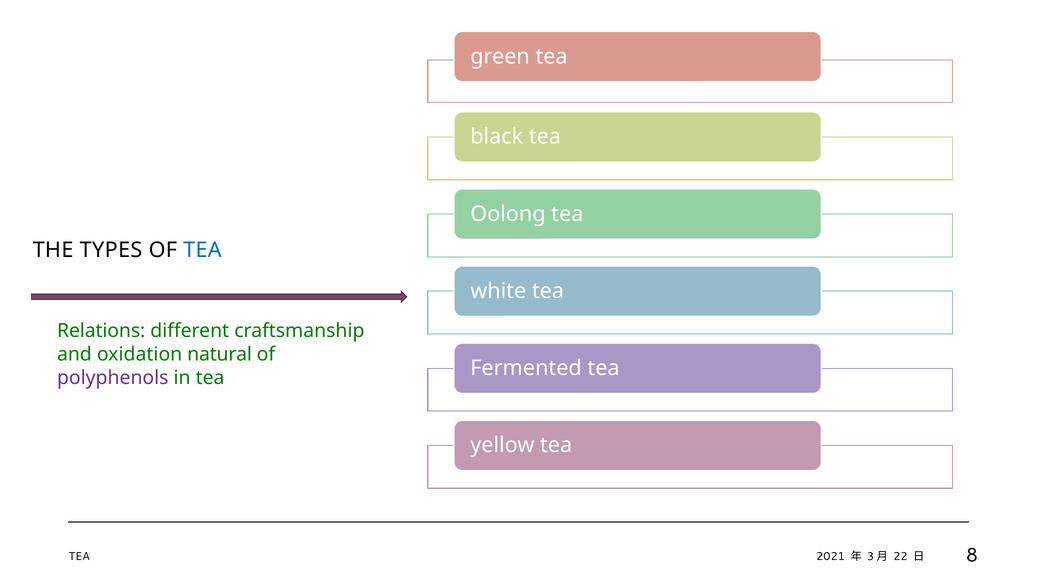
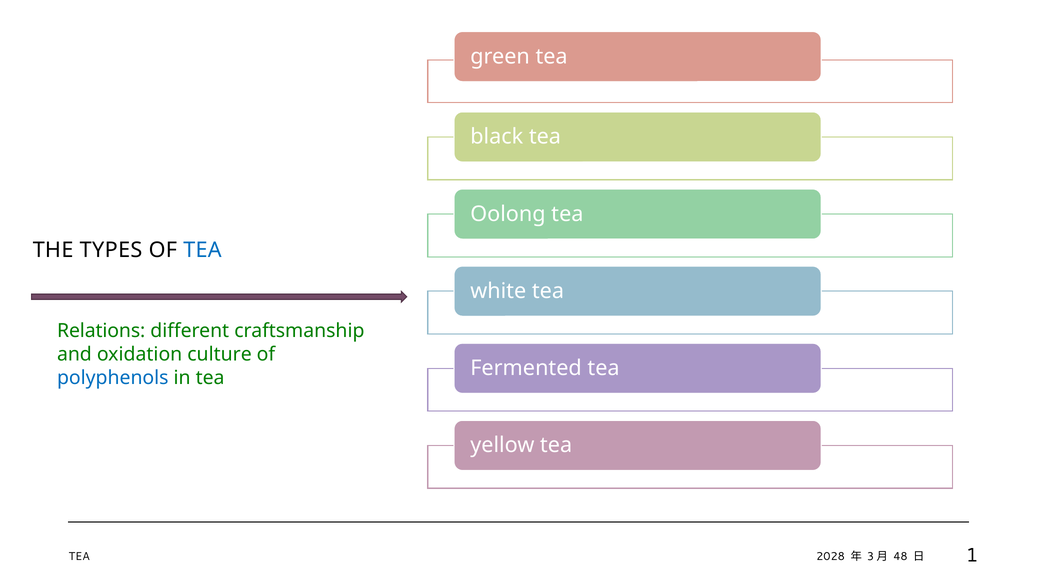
natural: natural -> culture
polyphenols colour: purple -> blue
2021: 2021 -> 2028
22: 22 -> 48
8: 8 -> 1
